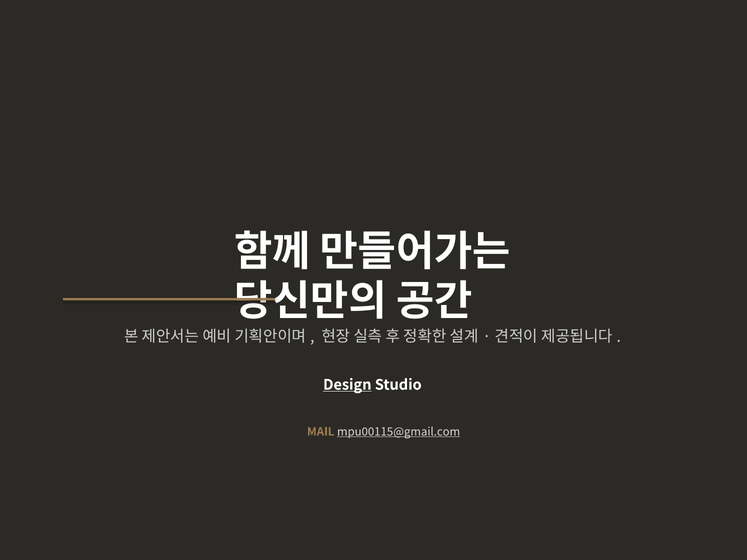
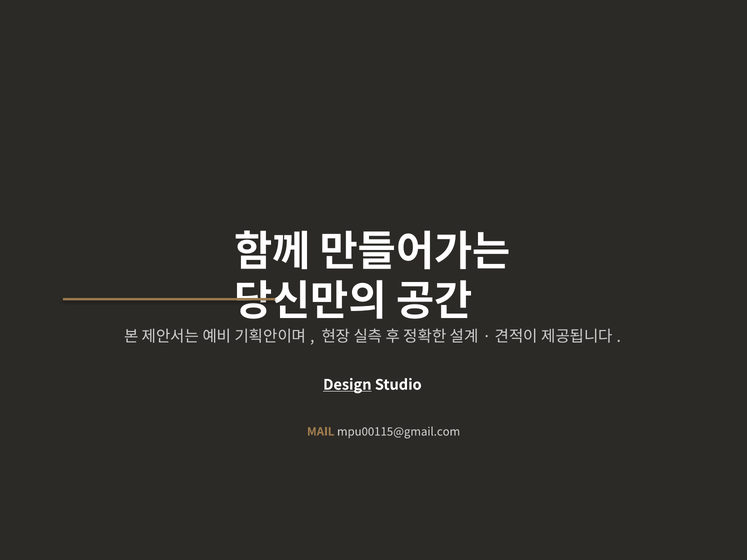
mpu00115@gmail.com underline: present -> none
